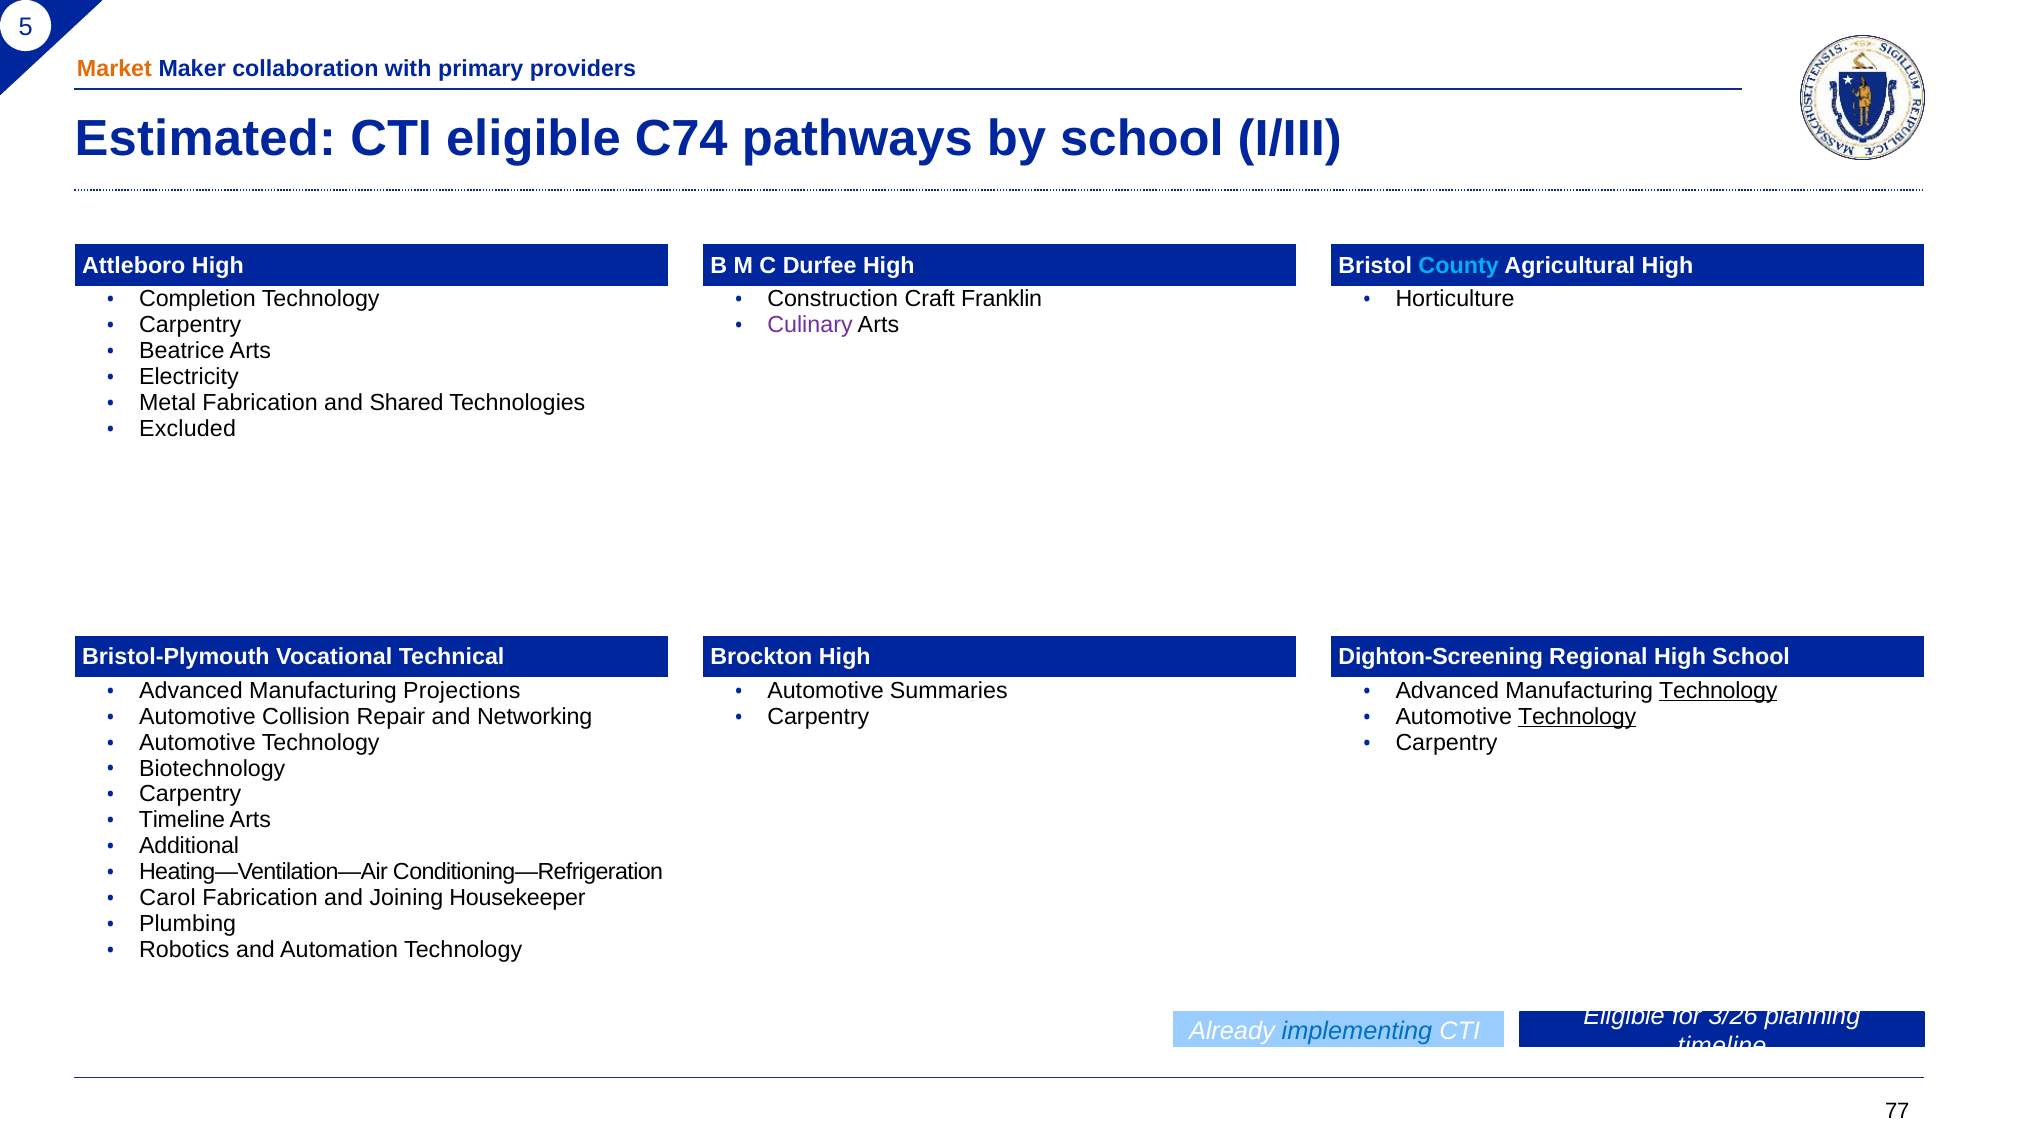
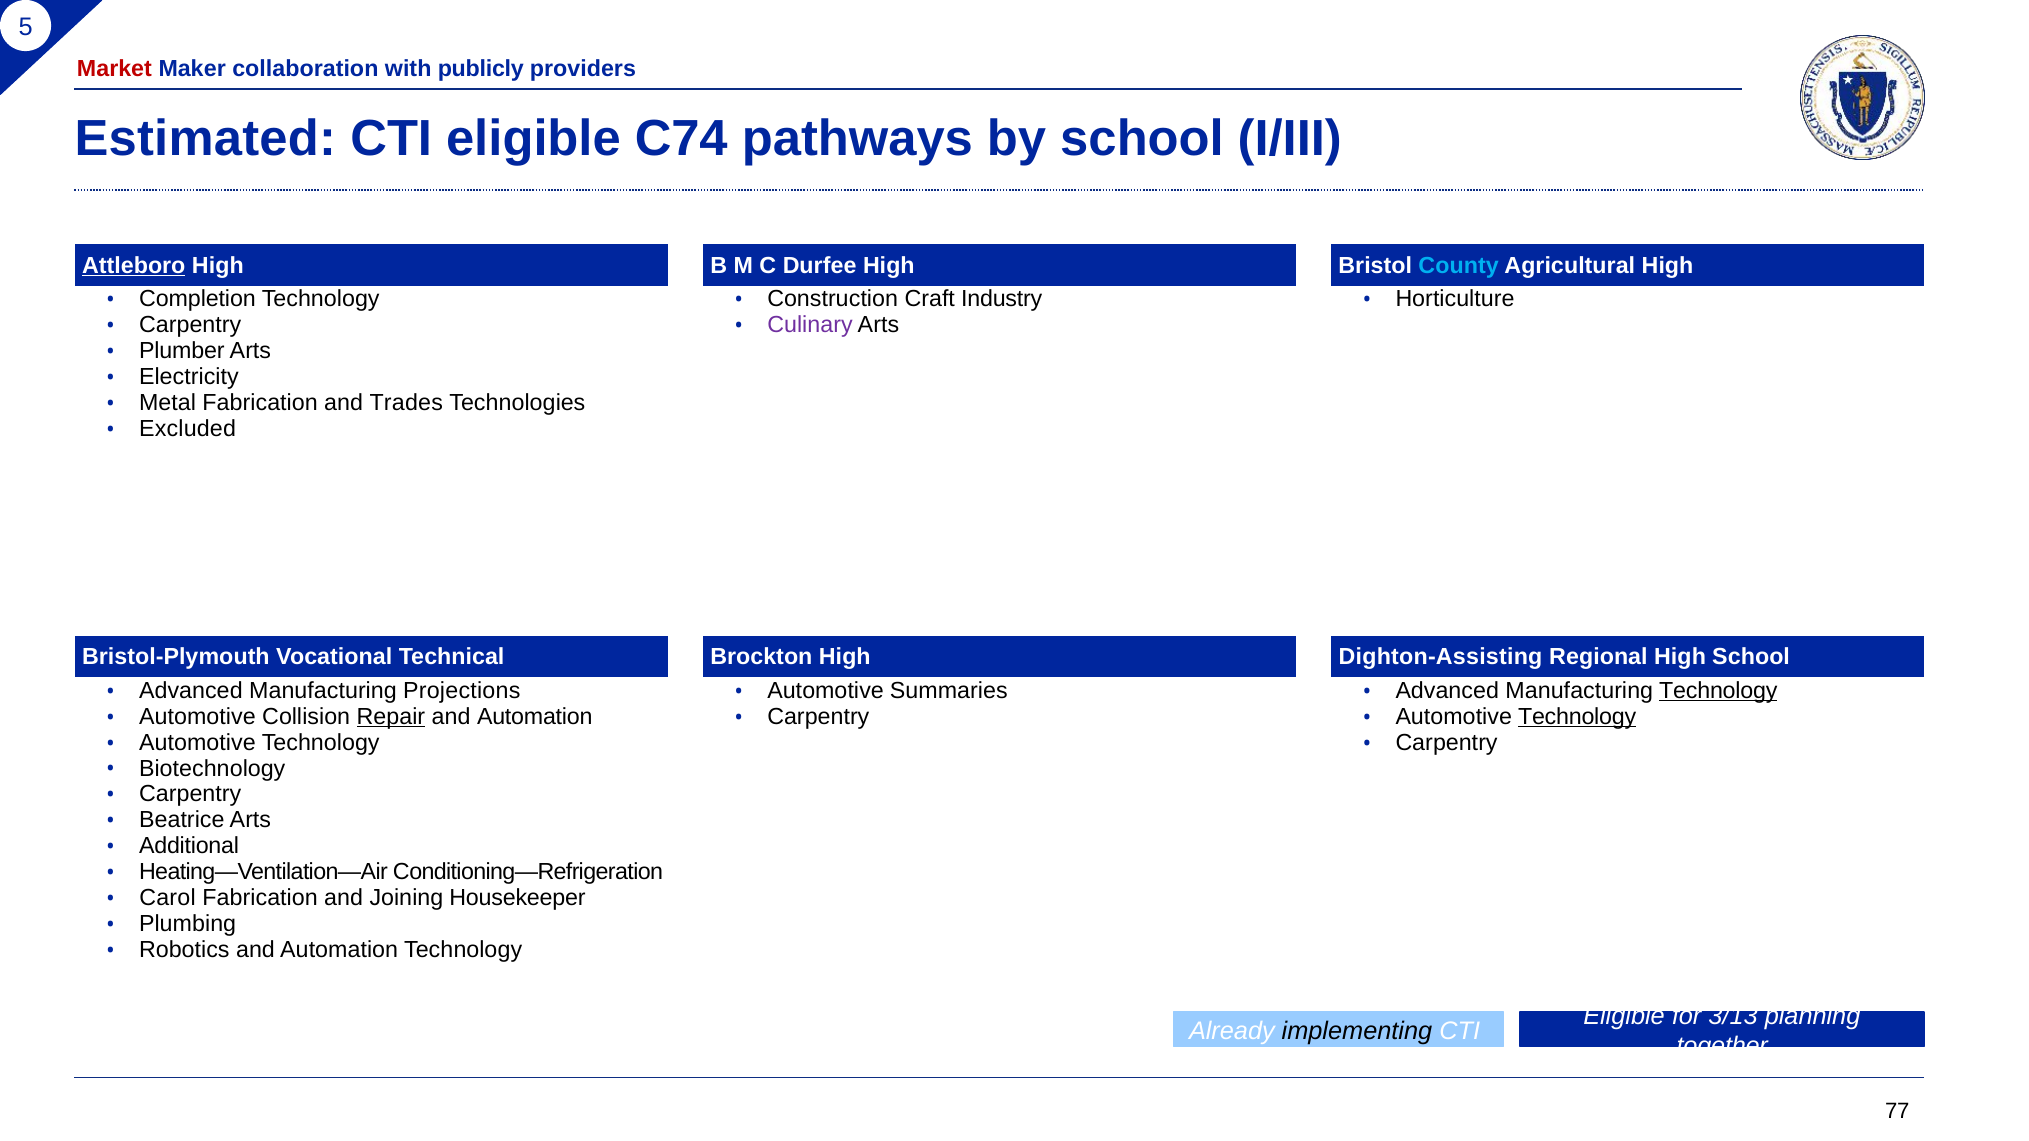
Market colour: orange -> red
primary: primary -> publicly
Attleboro underline: none -> present
Franklin: Franklin -> Industry
Beatrice: Beatrice -> Plumber
Shared: Shared -> Trades
Dighton-Screening: Dighton-Screening -> Dighton-Assisting
Repair underline: none -> present
Networking at (535, 717): Networking -> Automation
Timeline at (182, 820): Timeline -> Beatrice
3/26: 3/26 -> 3/13
implementing colour: blue -> black
timeline at (1722, 1046): timeline -> together
